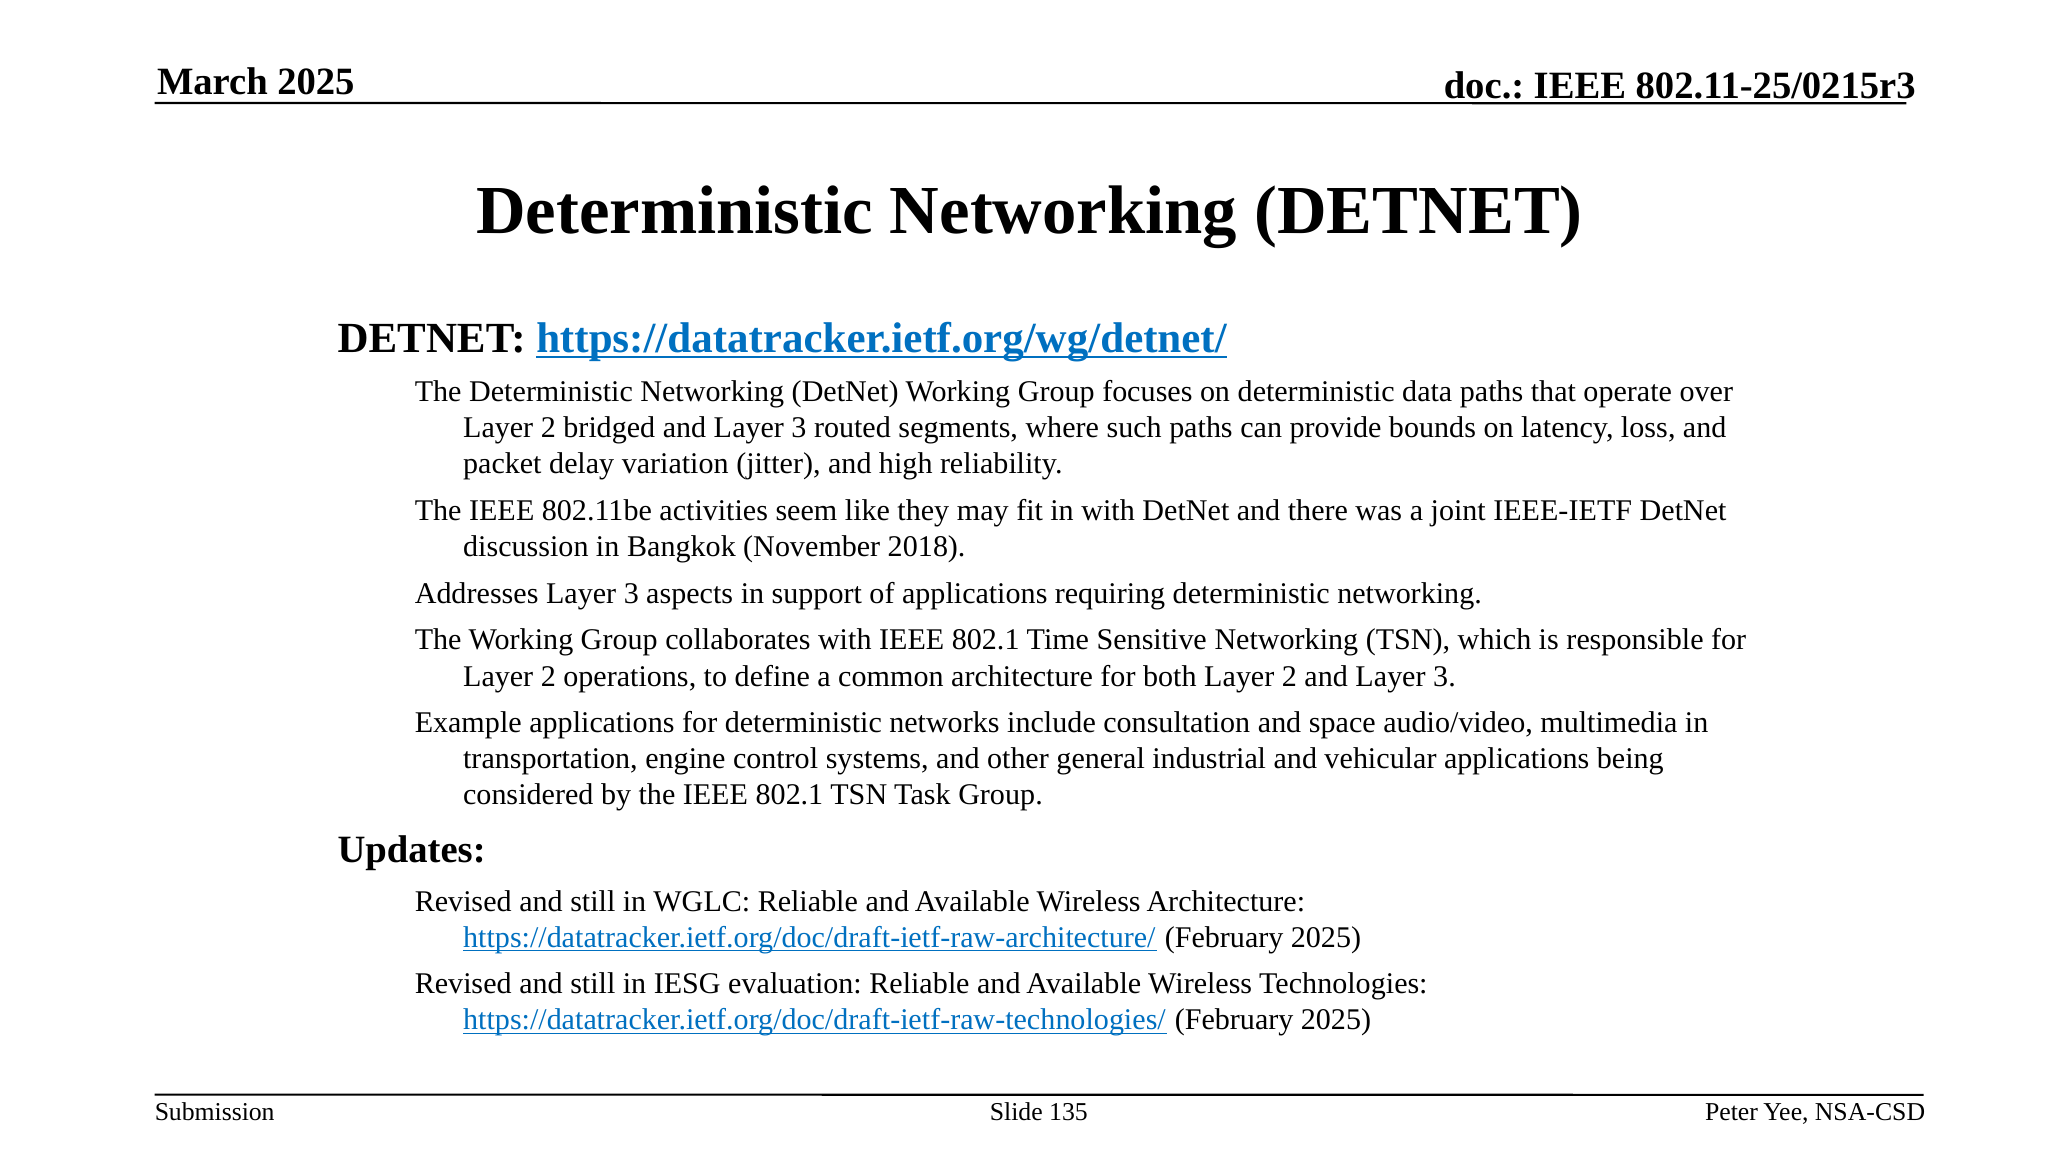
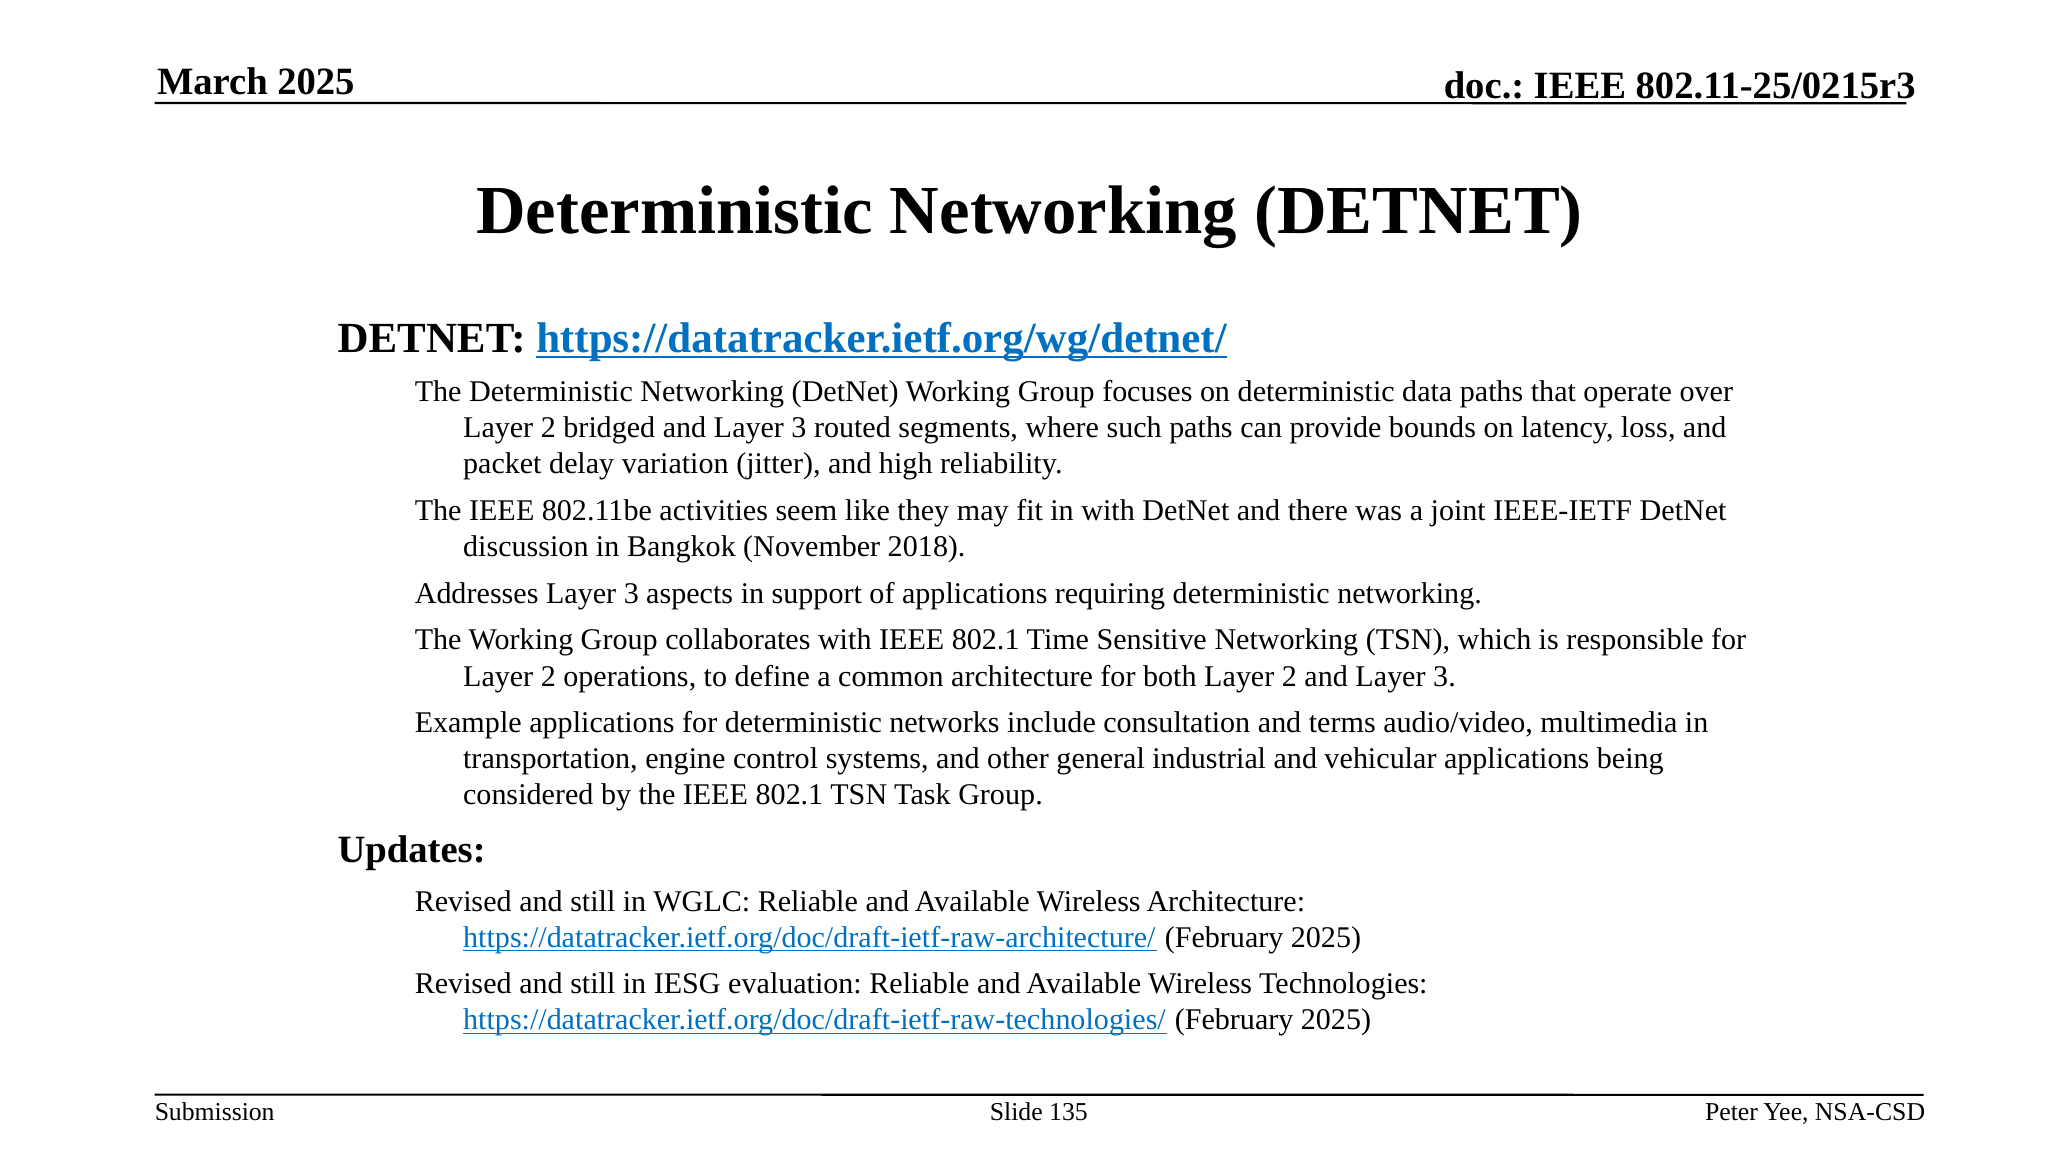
space: space -> terms
